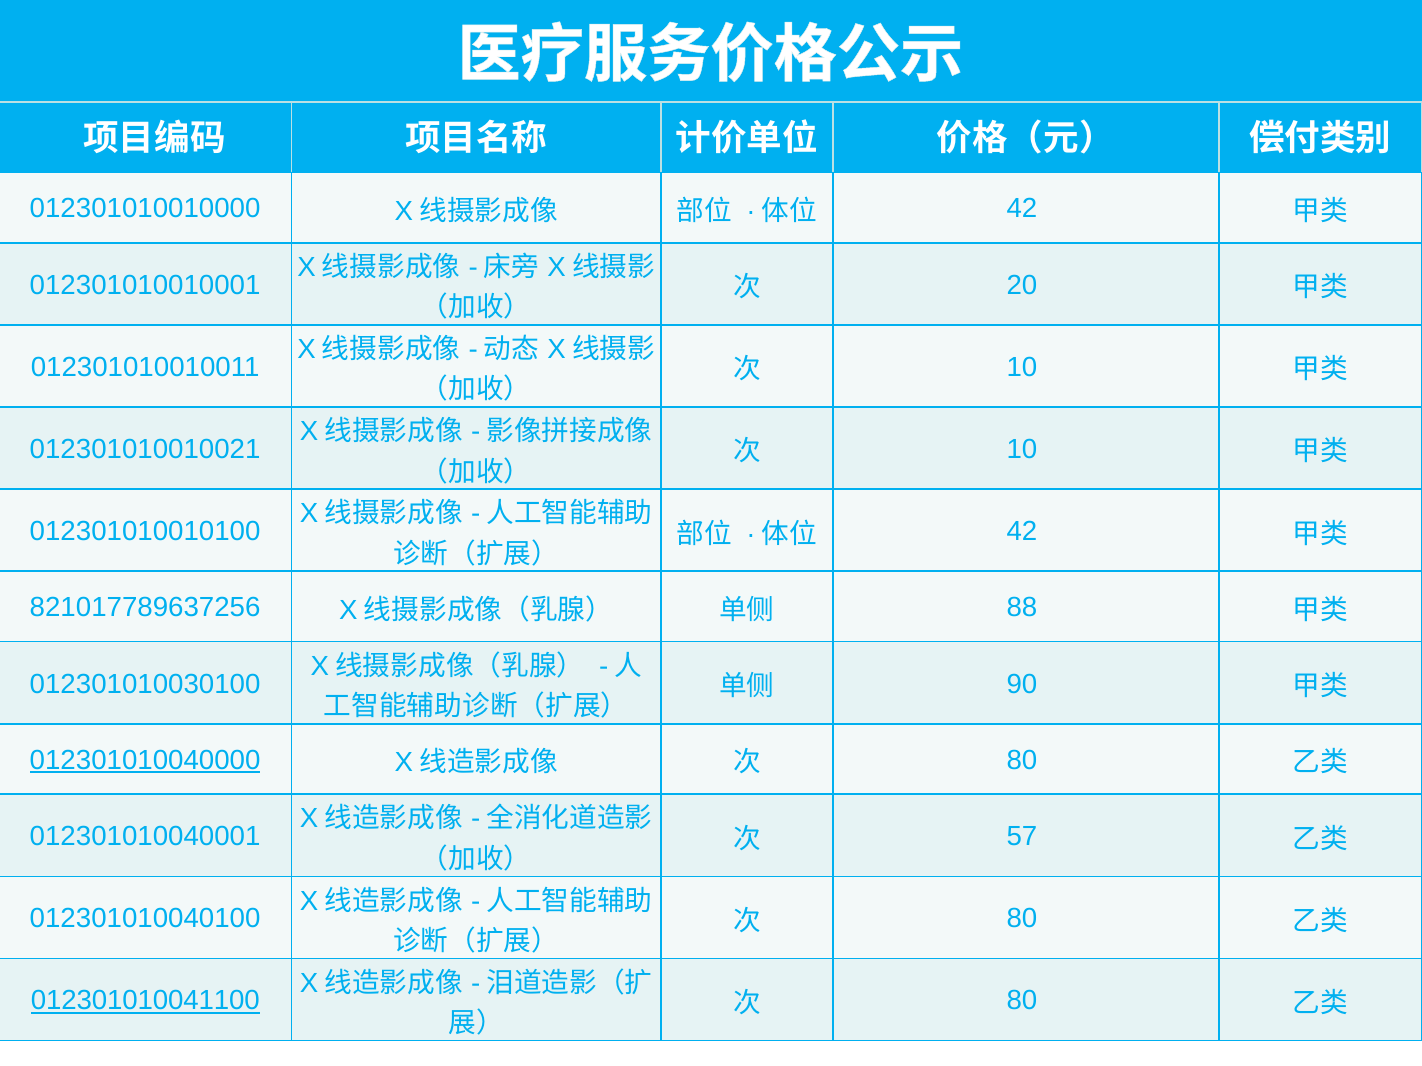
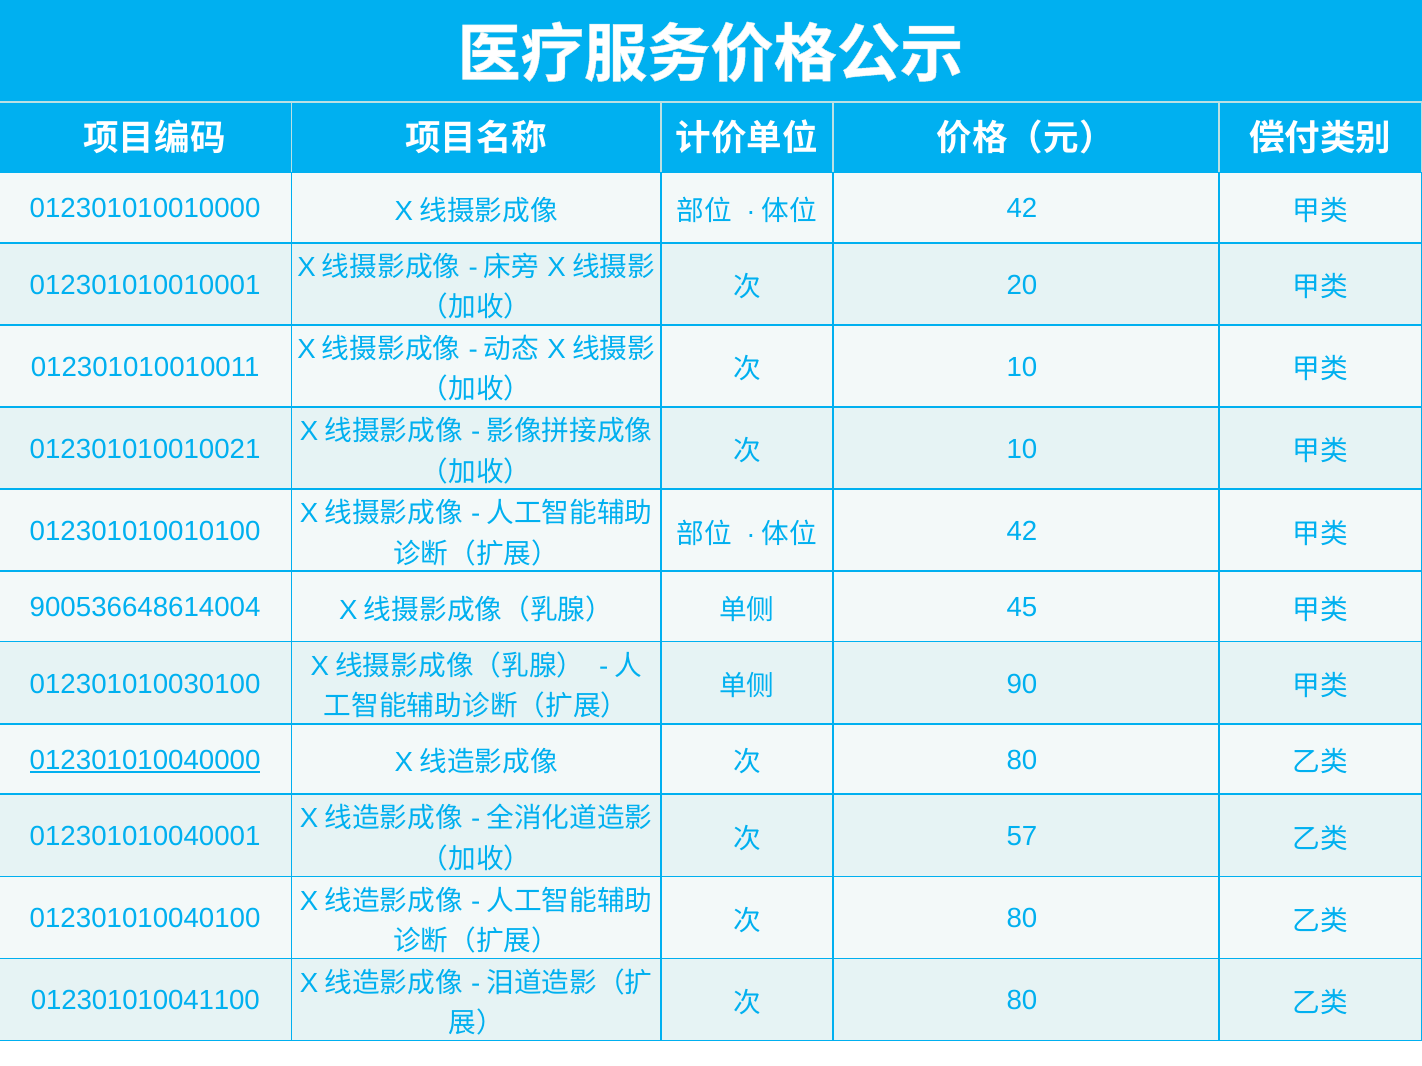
821017789637256: 821017789637256 -> 900536648614004
88: 88 -> 45
012301010041100 underline: present -> none
